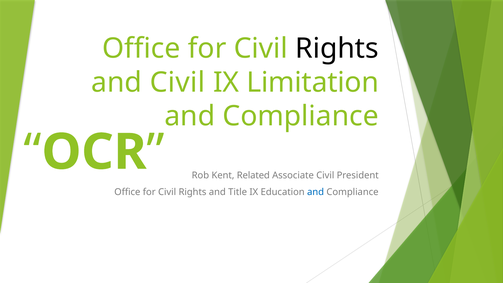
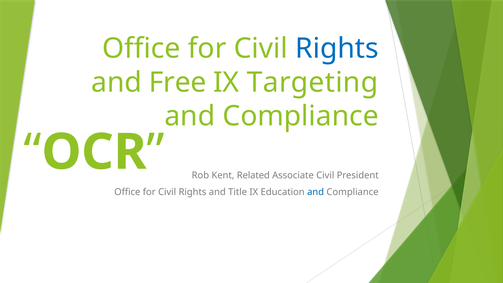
Rights at (337, 48) colour: black -> blue
and Civil: Civil -> Free
Limitation: Limitation -> Targeting
